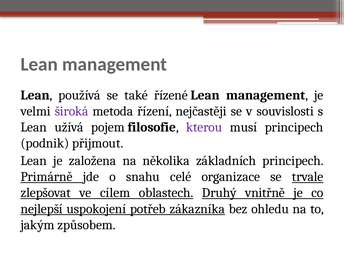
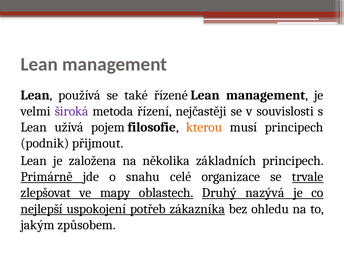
kterou colour: purple -> orange
cílem: cílem -> mapy
vnitřně: vnitřně -> nazývá
